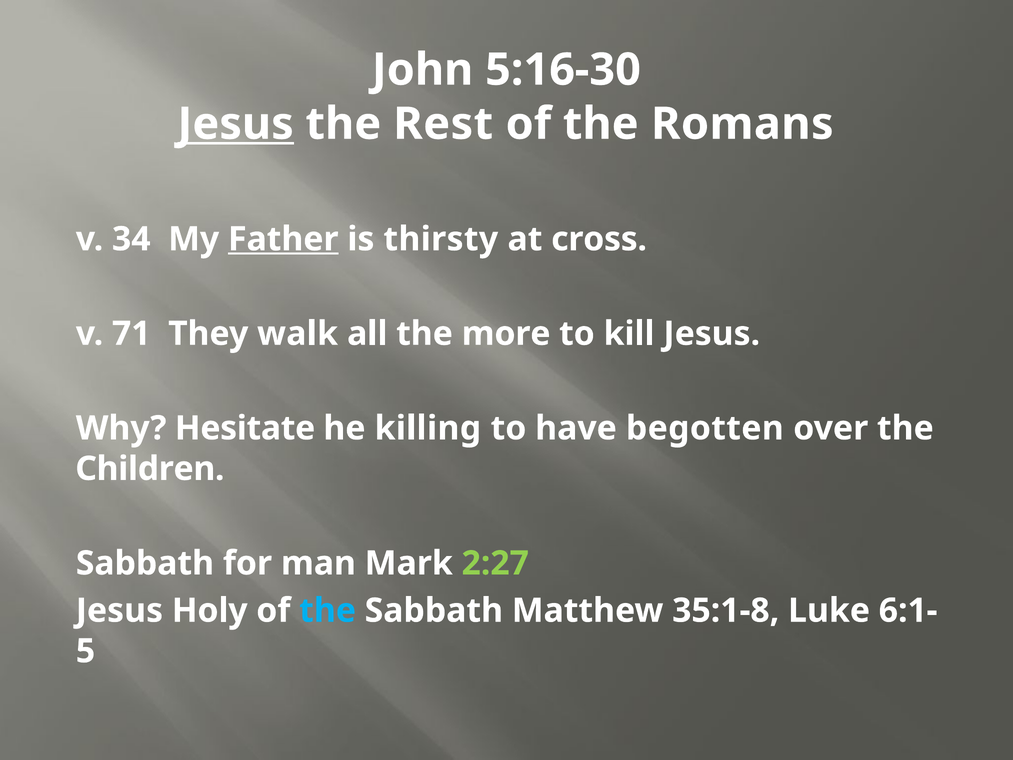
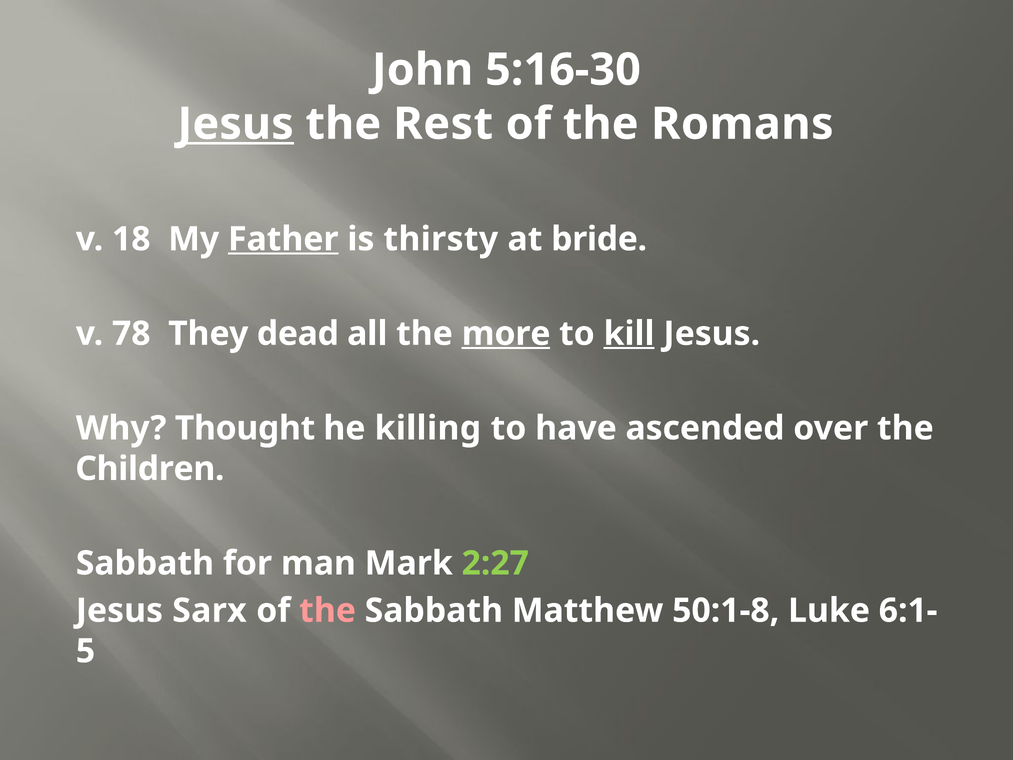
34: 34 -> 18
cross: cross -> bride
71: 71 -> 78
walk: walk -> dead
more underline: none -> present
kill underline: none -> present
Hesitate: Hesitate -> Thought
begotten: begotten -> ascended
Holy: Holy -> Sarx
the at (328, 610) colour: light blue -> pink
35:1-8: 35:1-8 -> 50:1-8
